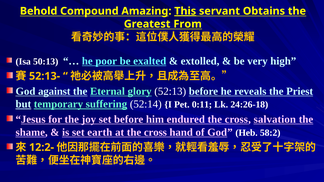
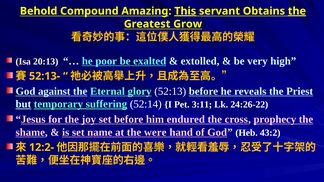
the at (297, 11) underline: none -> present
From: From -> Grow
50:13: 50:13 -> 20:13
0:11: 0:11 -> 3:11
24:26-18: 24:26-18 -> 24:26-22
salvation: salvation -> prophecy
earth: earth -> name
at the cross: cross -> were
58:2: 58:2 -> 43:2
